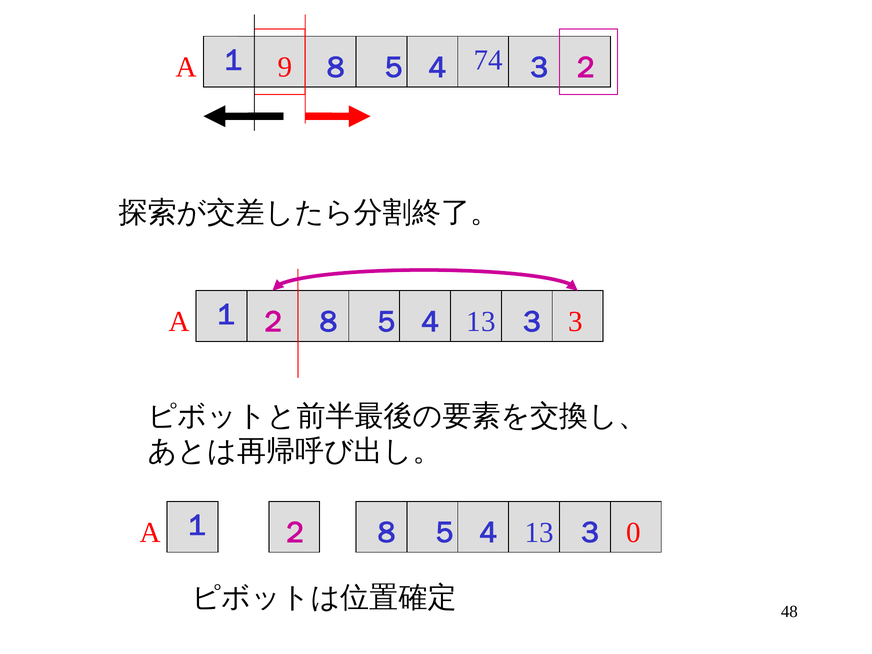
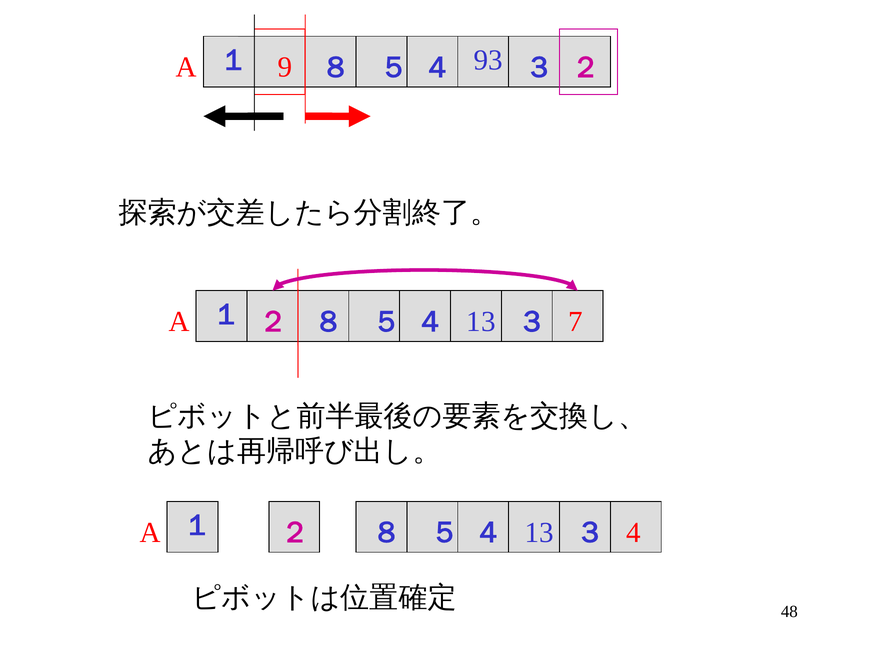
74: 74 -> 93
3: 3 -> 7
0: 0 -> 4
